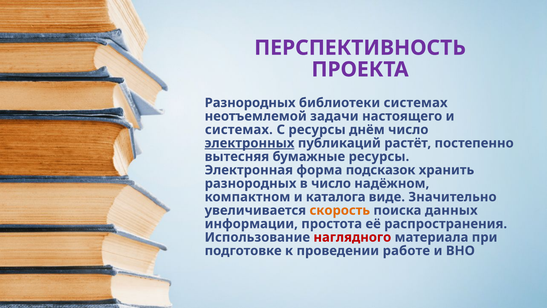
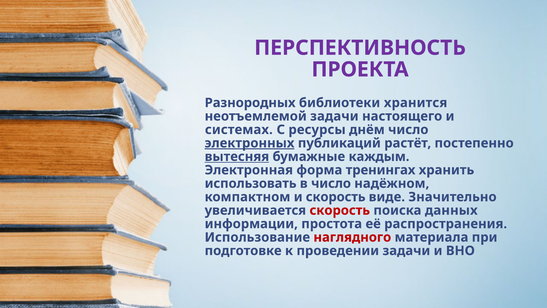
библиотеки системах: системах -> хранится
вытесняя underline: none -> present
бумажные ресурсы: ресурсы -> каждым
подсказок: подсказок -> тренингах
разнородных at (251, 183): разнородных -> использовать
и каталога: каталога -> скорость
скорость at (340, 210) colour: orange -> red
проведении работе: работе -> задачи
